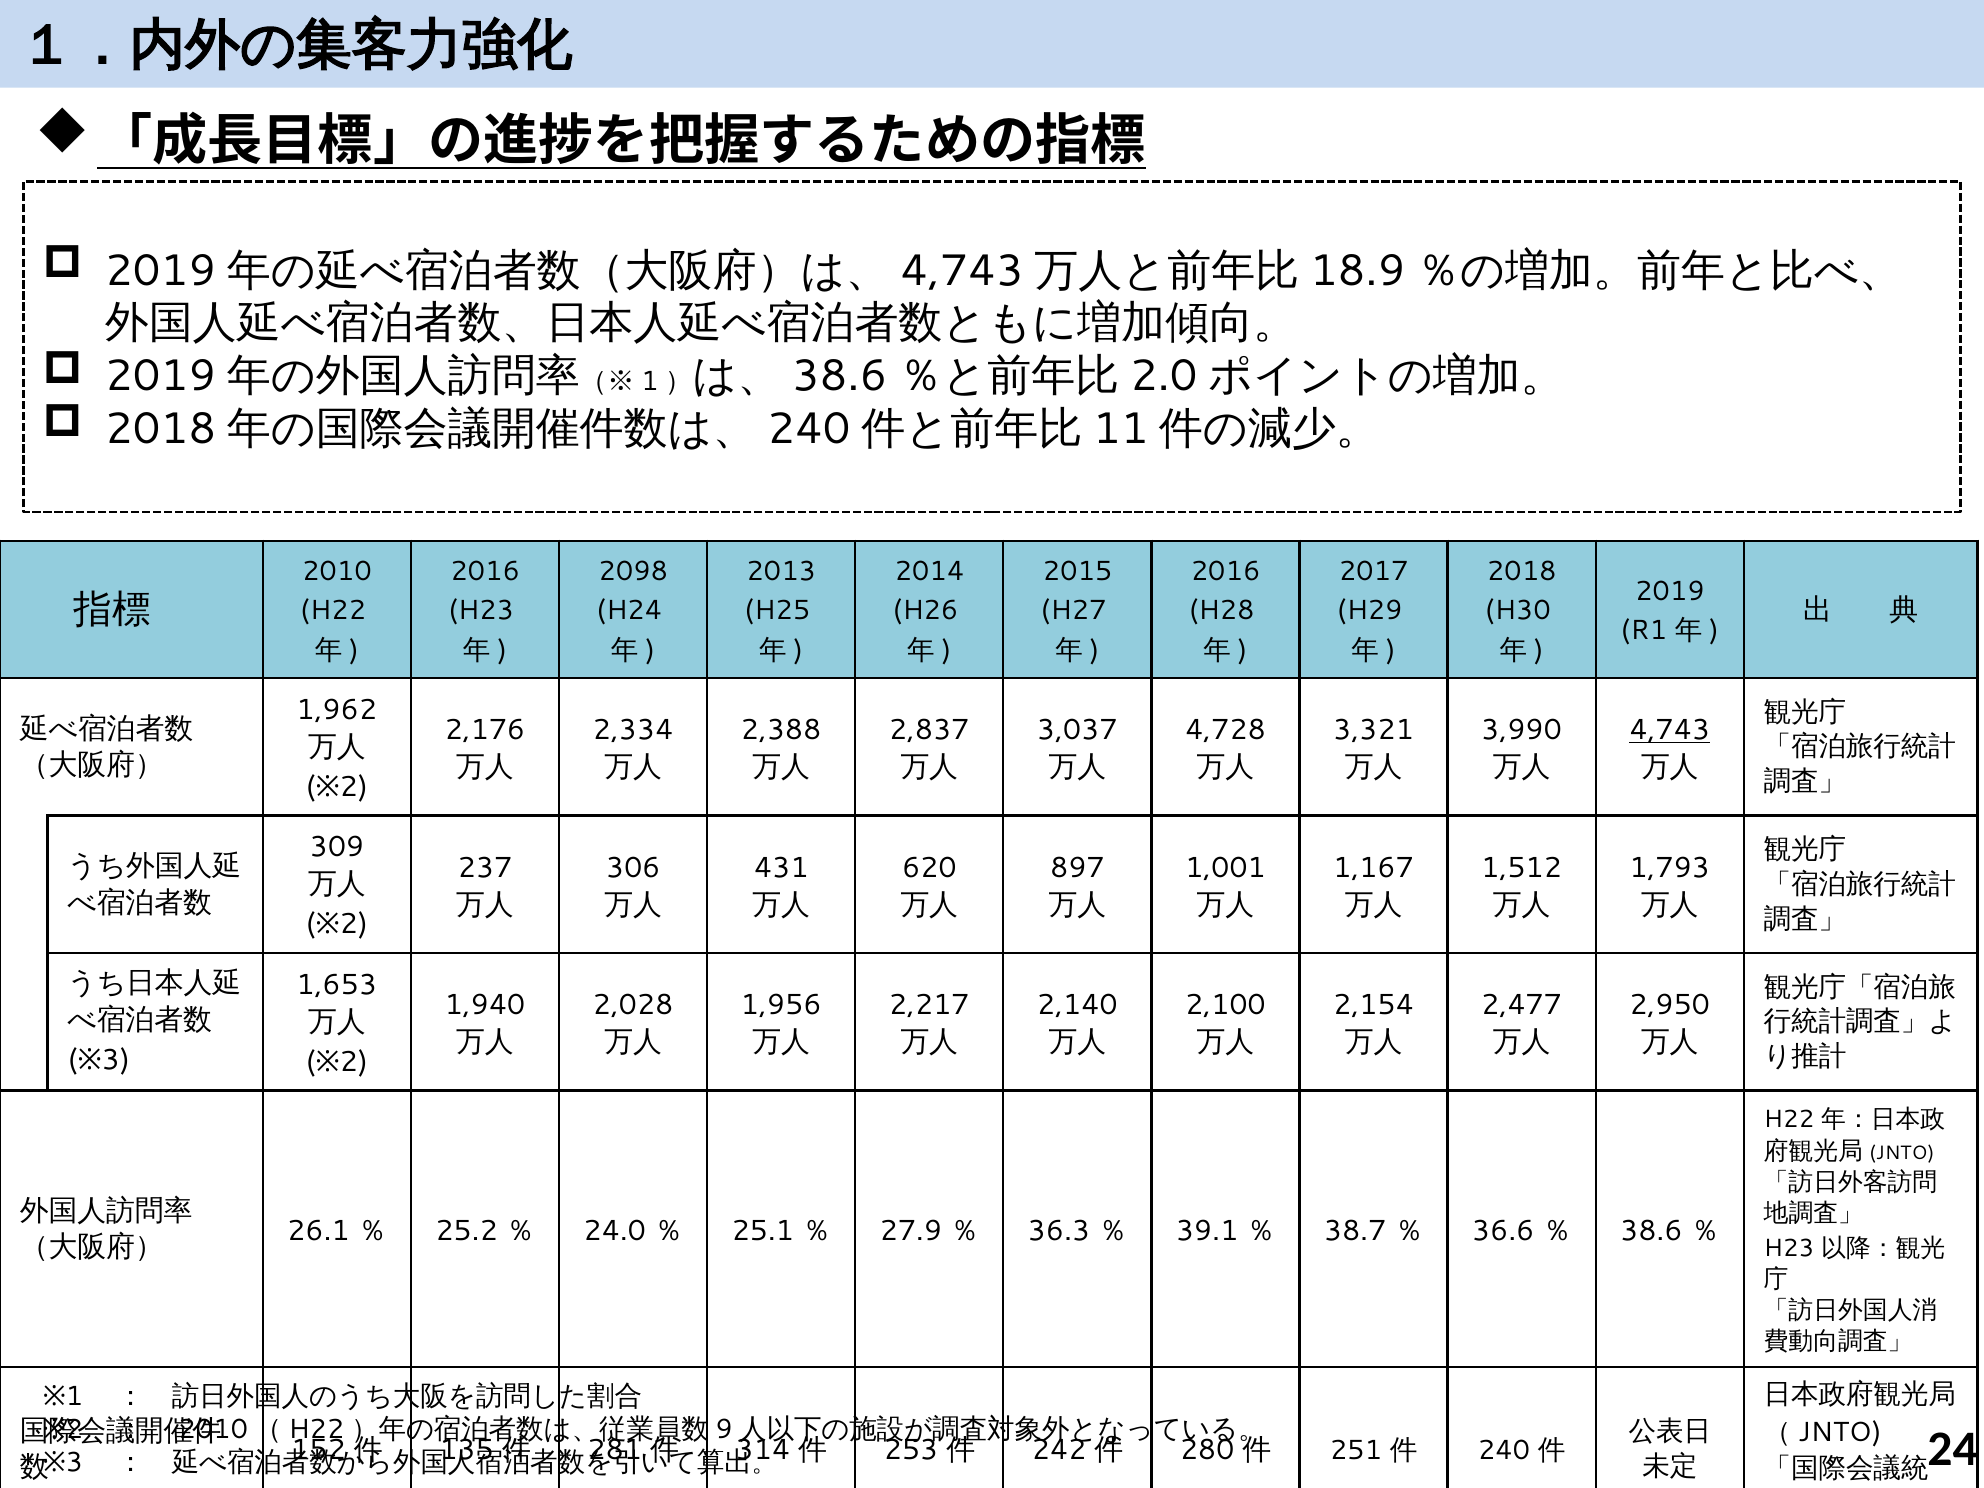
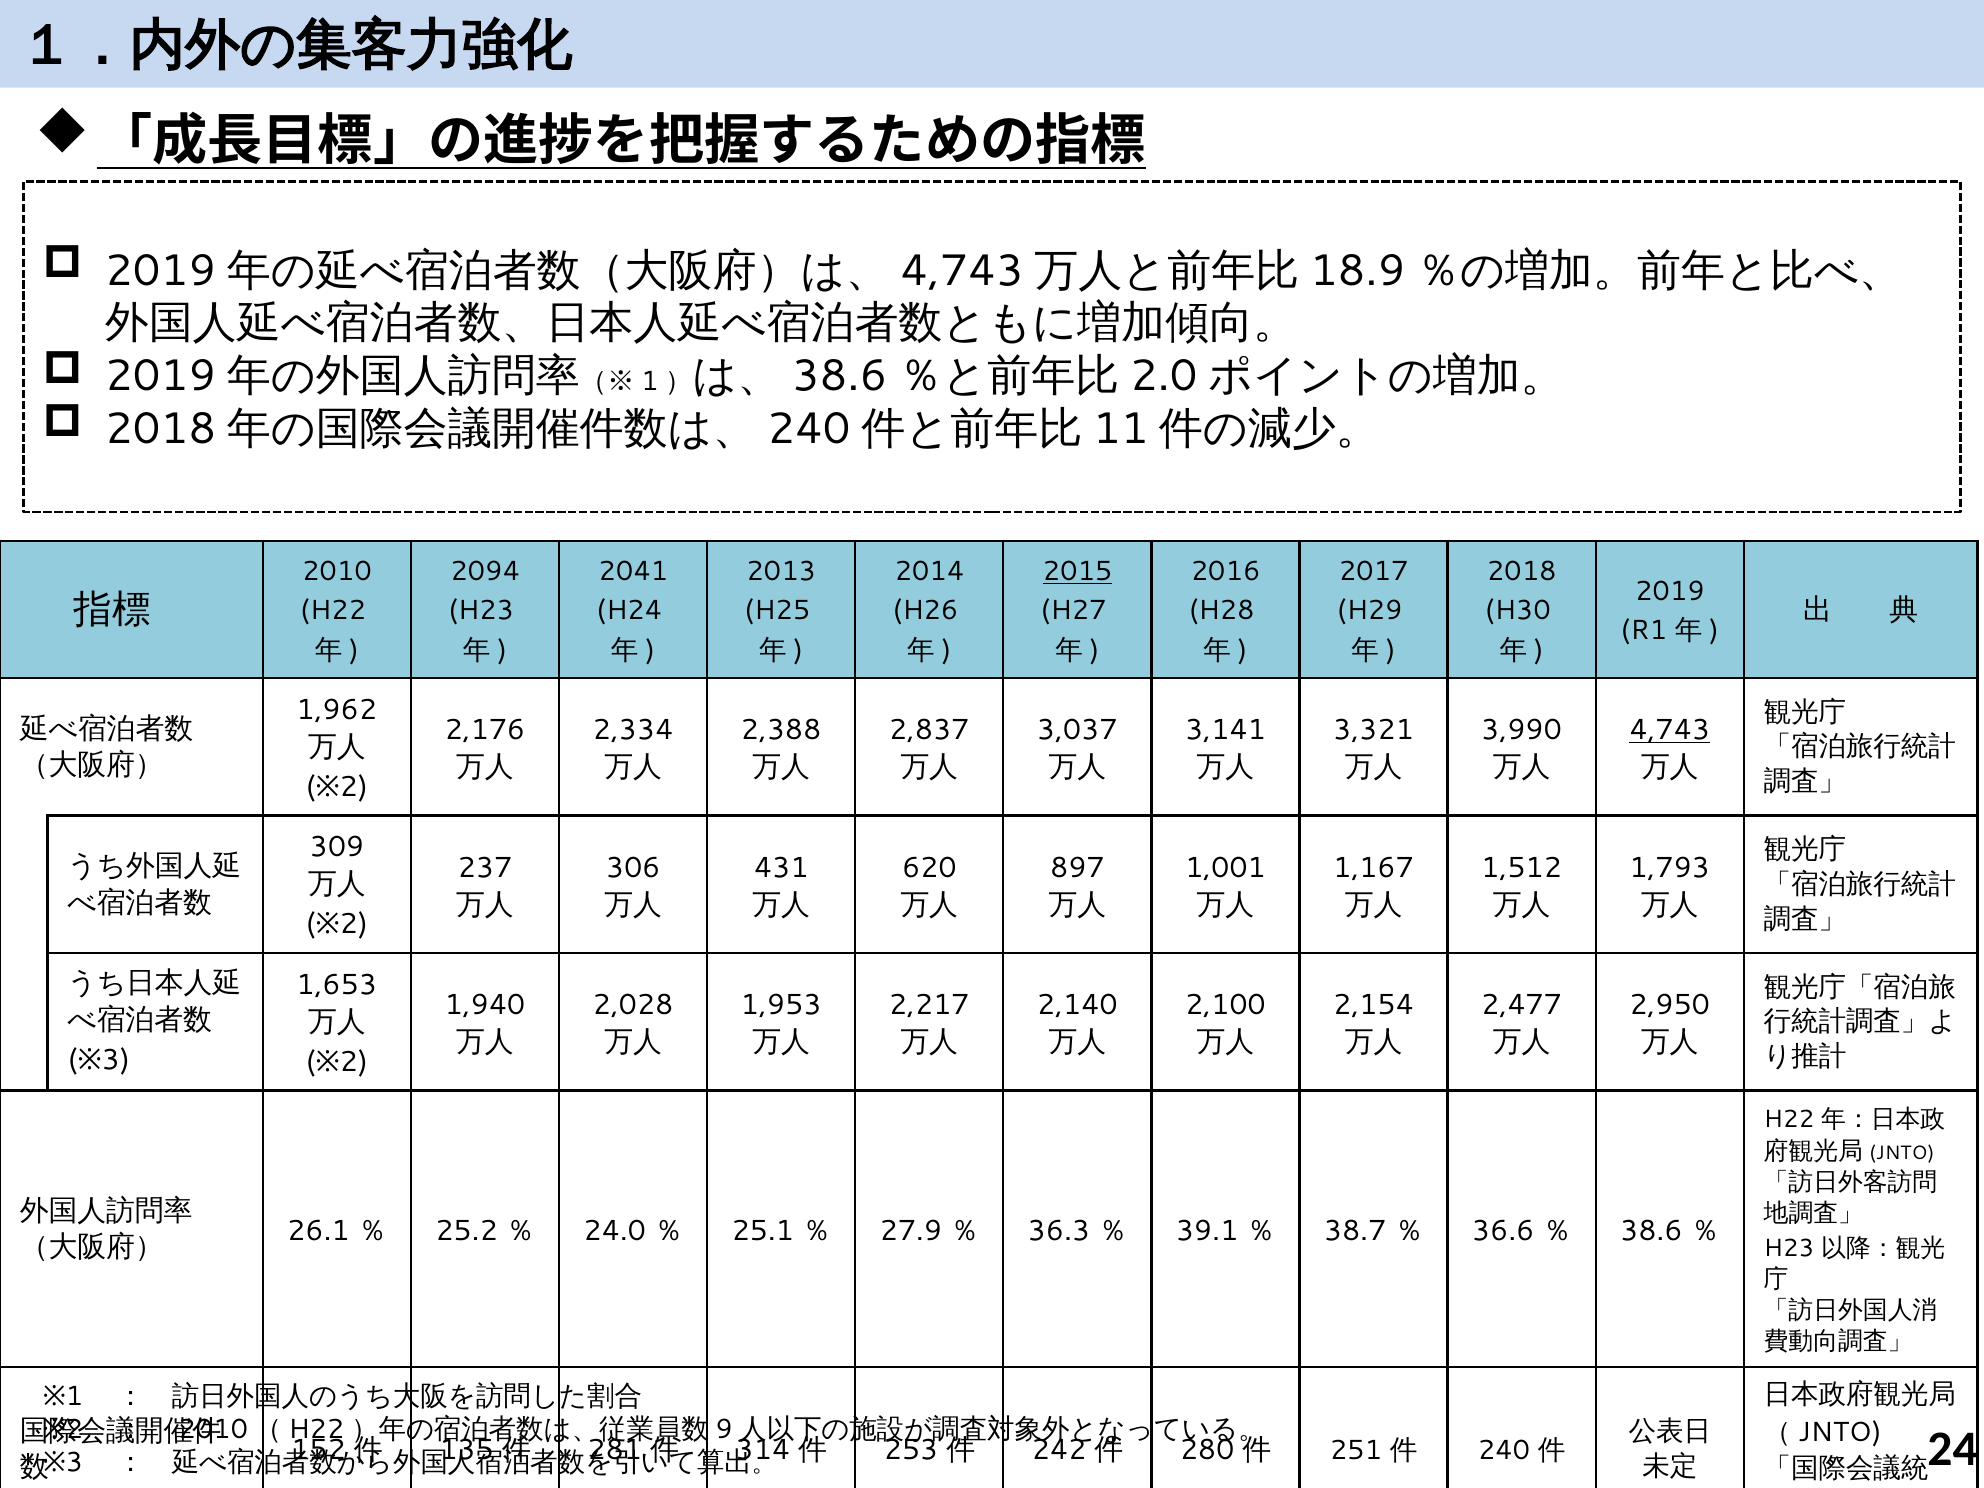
2016 at (485, 572): 2016 -> 2094
2098: 2098 -> 2041
2015 underline: none -> present
4,728: 4,728 -> 3,141
1,956: 1,956 -> 1,953
